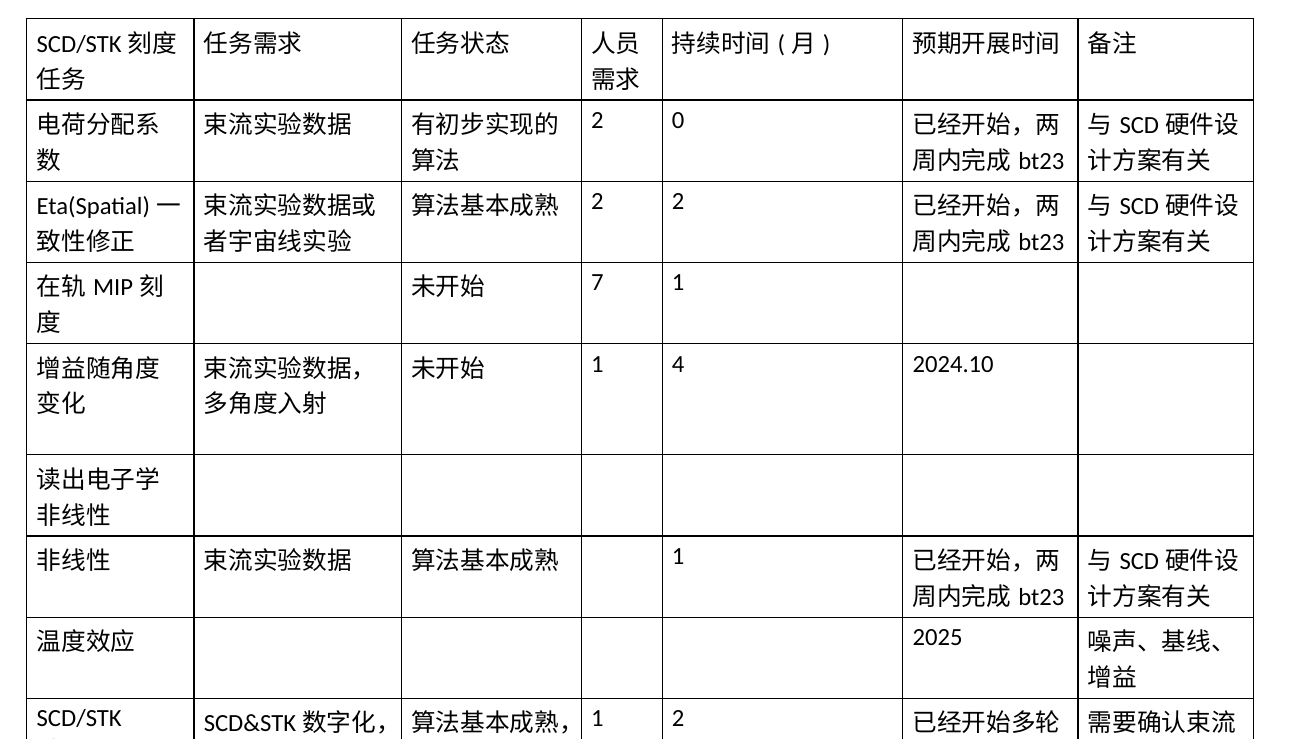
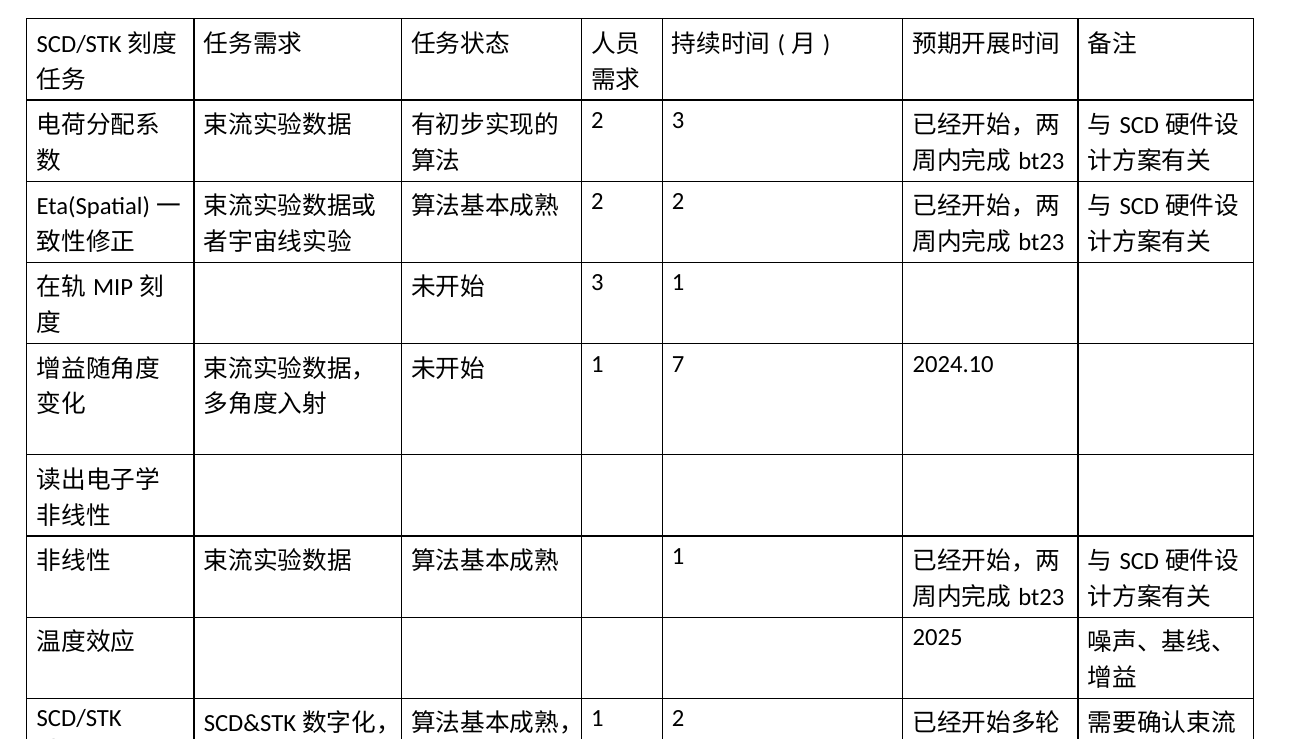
2 0: 0 -> 3
7 at (597, 283): 7 -> 3
4: 4 -> 7
